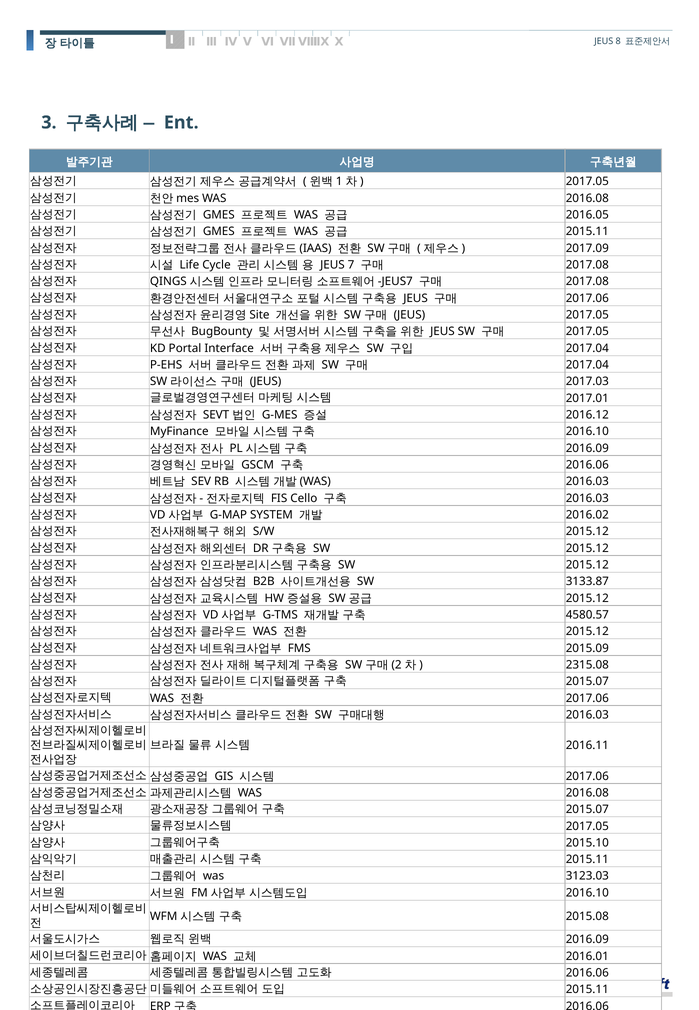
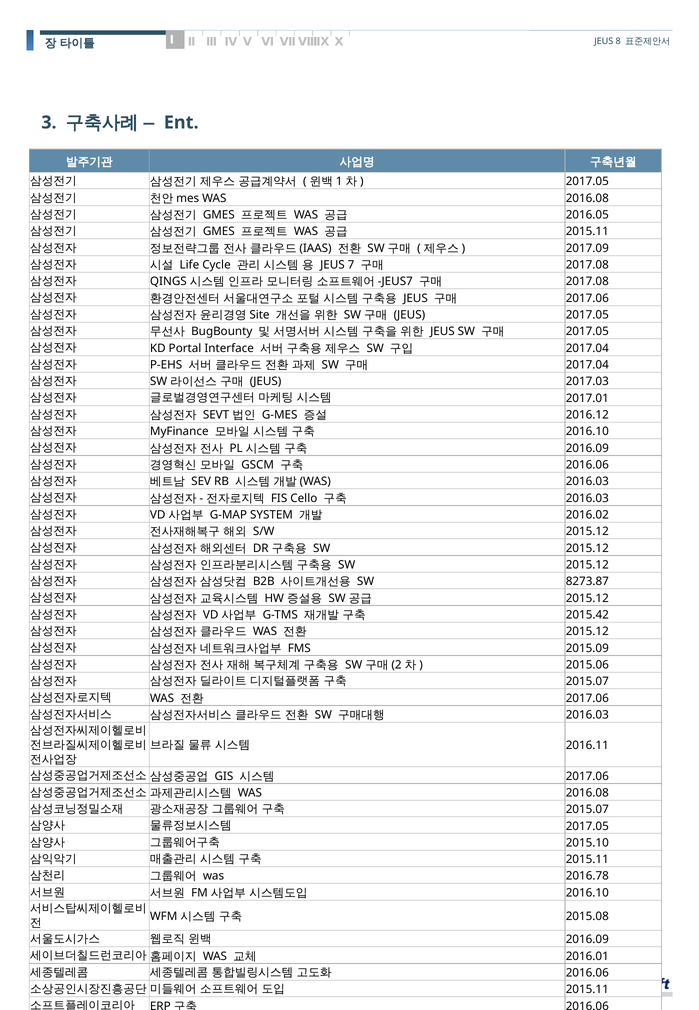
3133.87: 3133.87 -> 8273.87
4580.57: 4580.57 -> 2015.42
2315.08: 2315.08 -> 2015.06
3123.03: 3123.03 -> 2016.78
